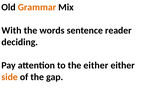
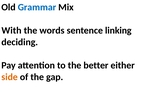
Grammar colour: orange -> blue
reader: reader -> linking
the either: either -> better
